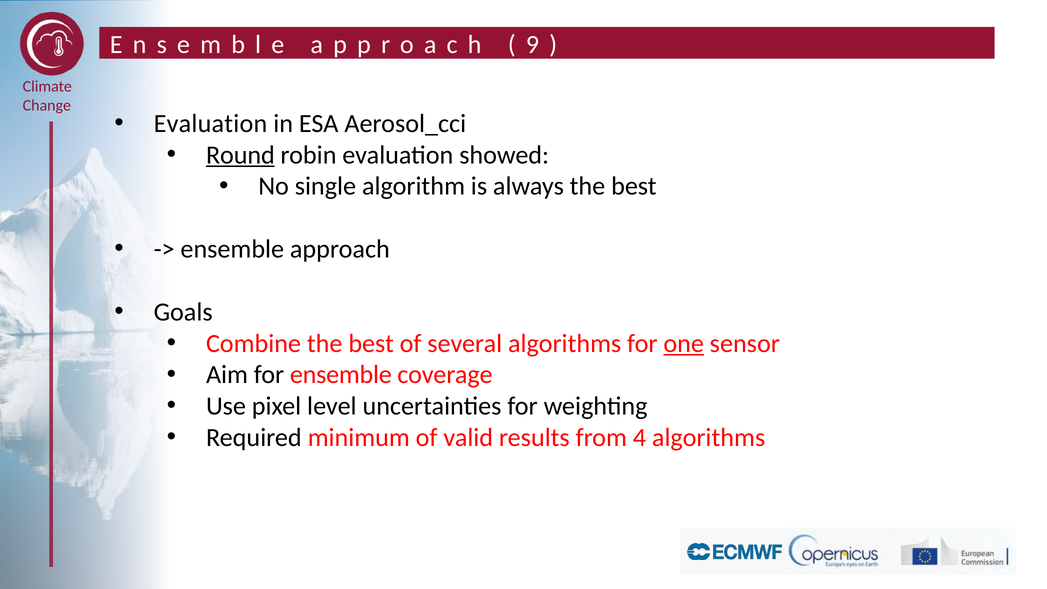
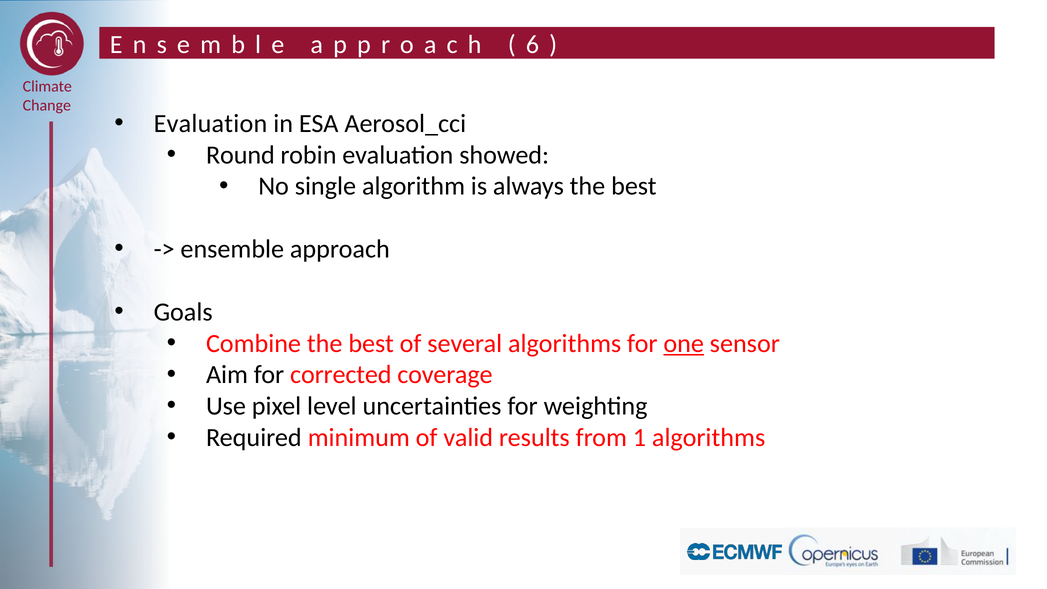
9: 9 -> 6
Round underline: present -> none
for ensemble: ensemble -> corrected
4: 4 -> 1
